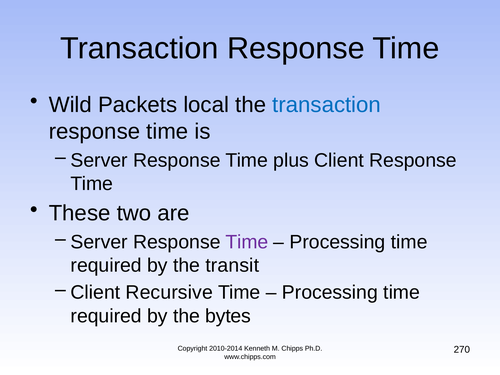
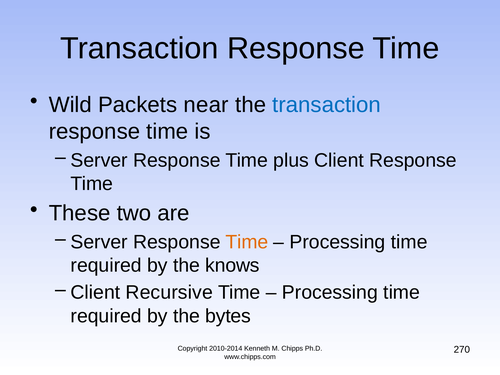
local: local -> near
Time at (247, 242) colour: purple -> orange
transit: transit -> knows
